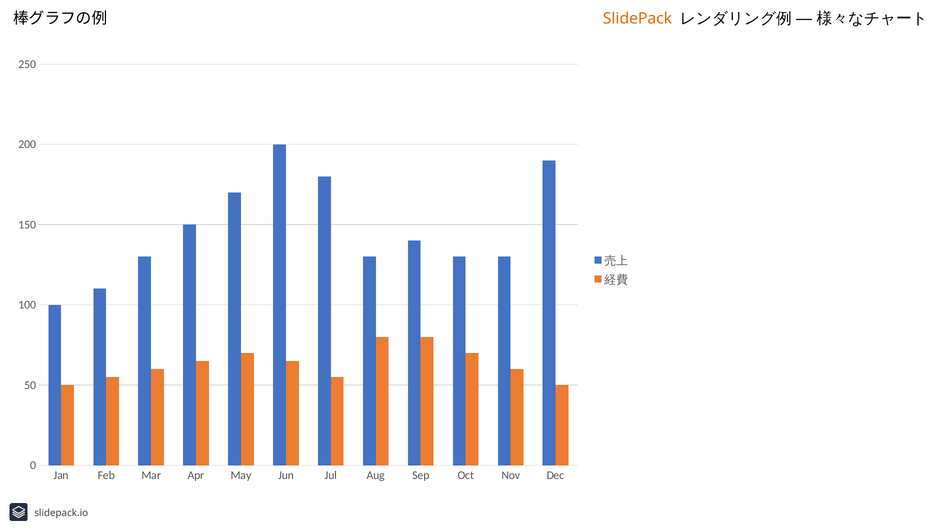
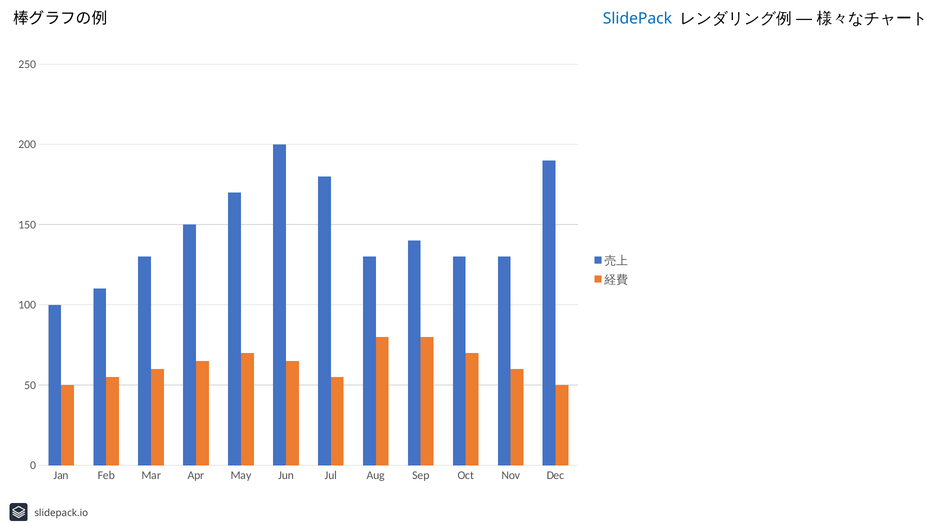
SlidePack colour: orange -> blue
